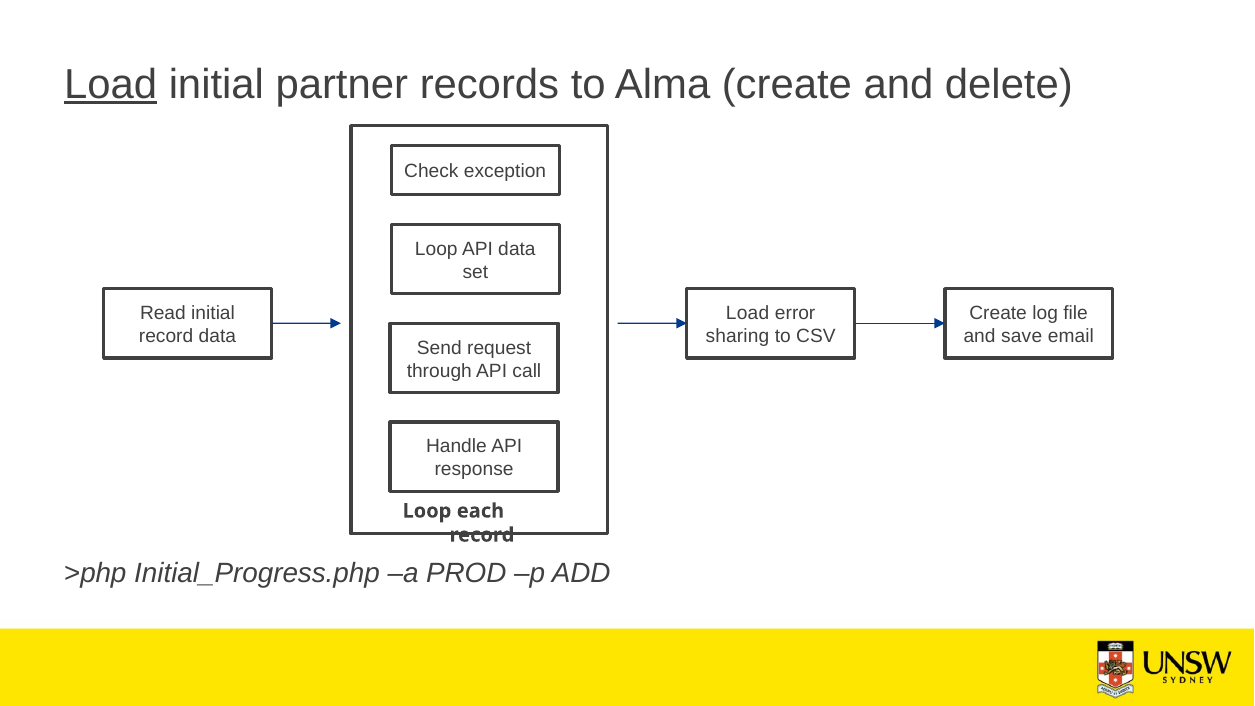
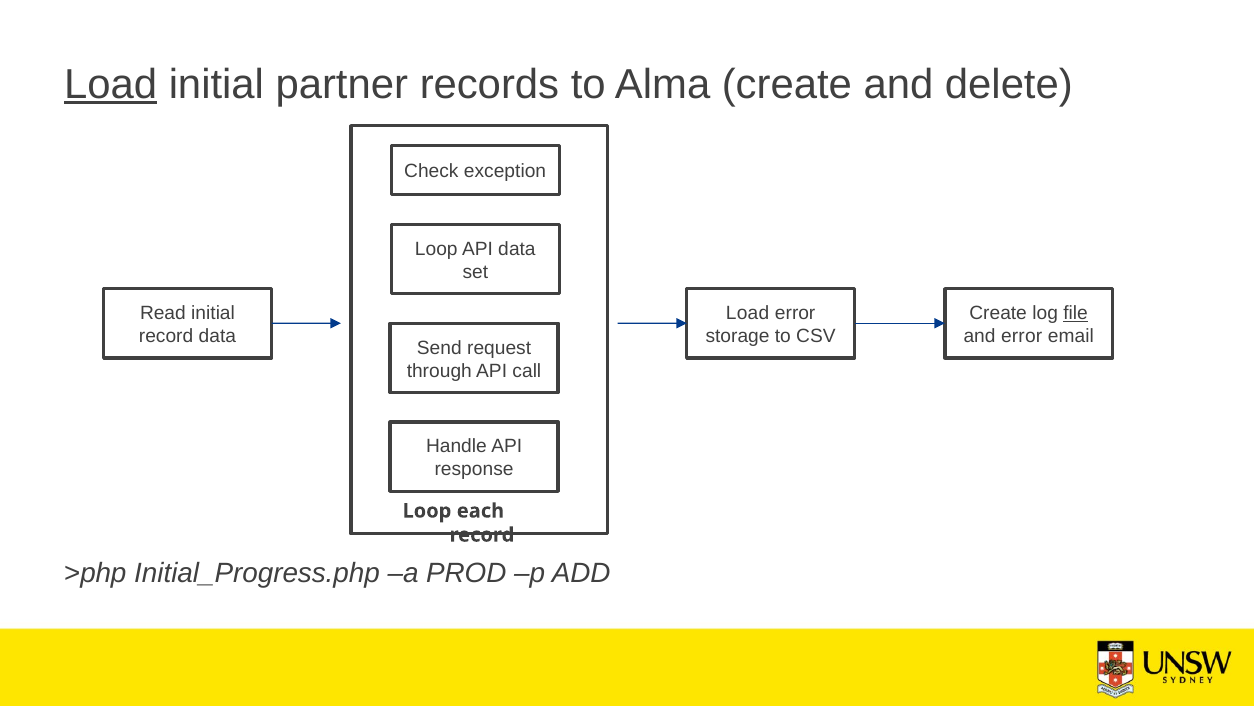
file underline: none -> present
sharing: sharing -> storage
and save: save -> error
